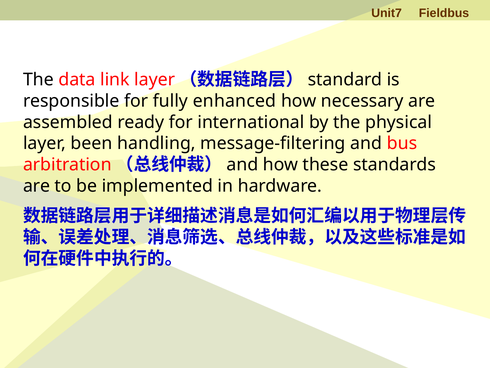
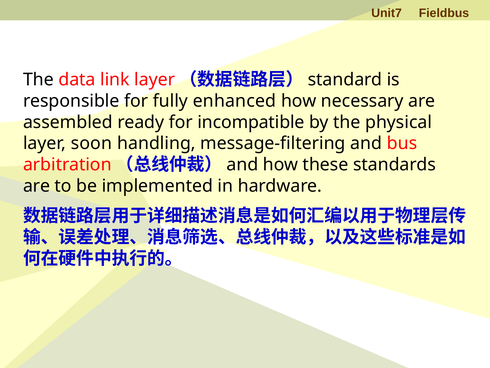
international: international -> incompatible
been: been -> soon
